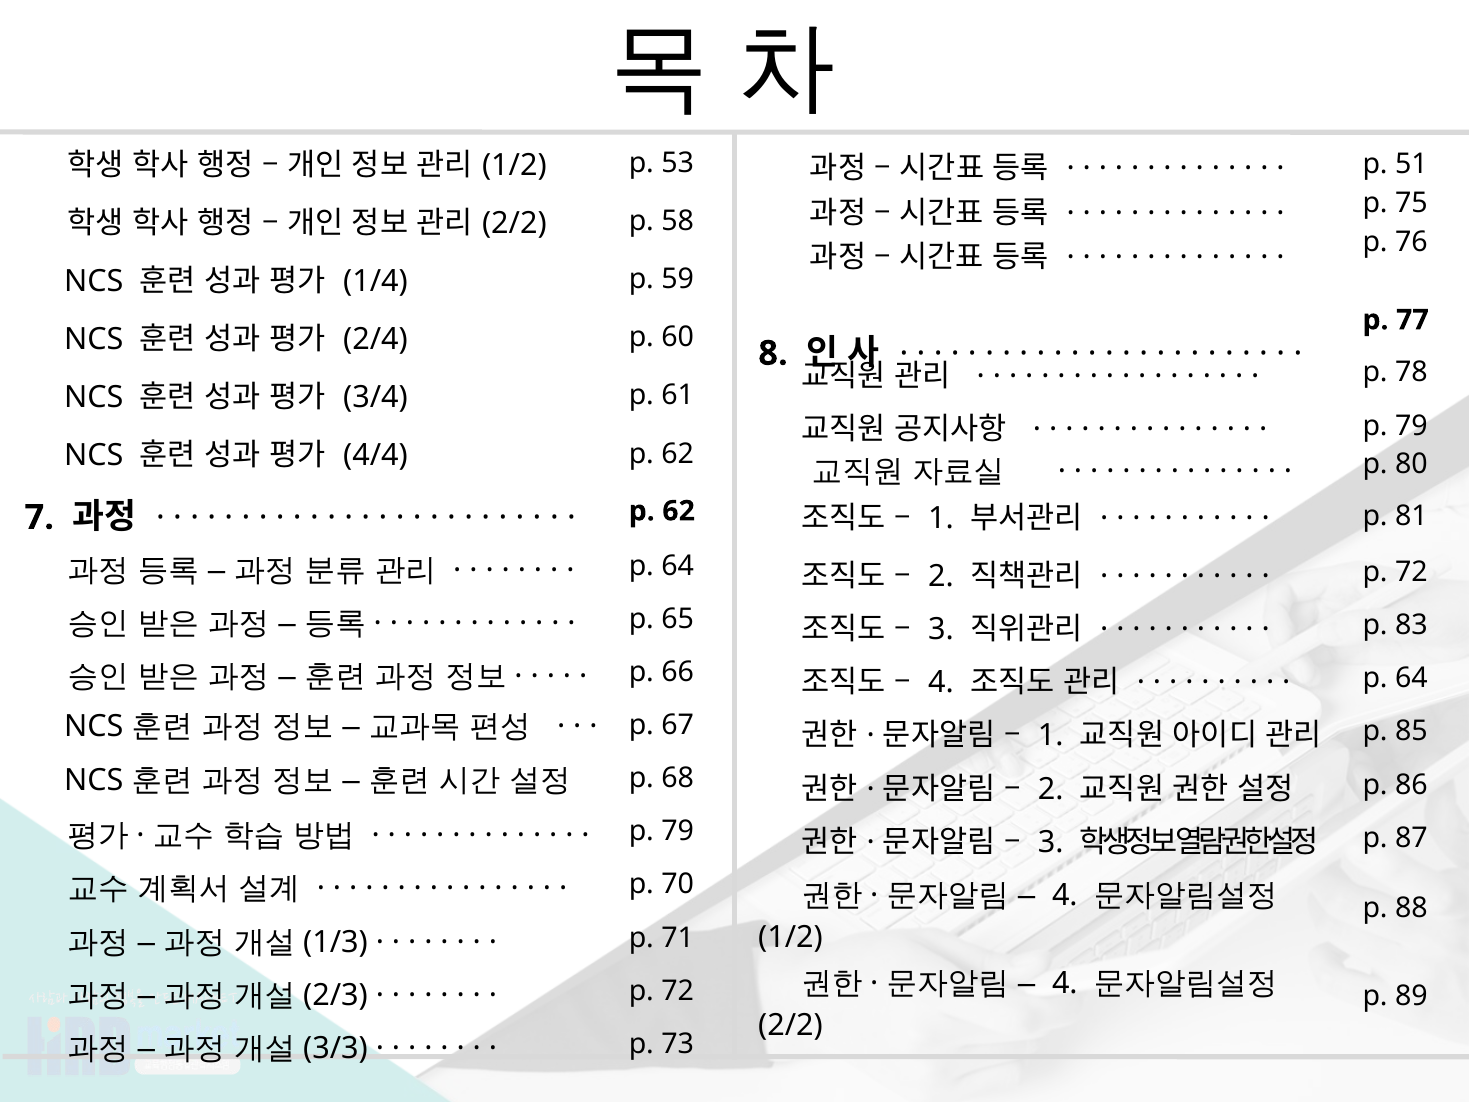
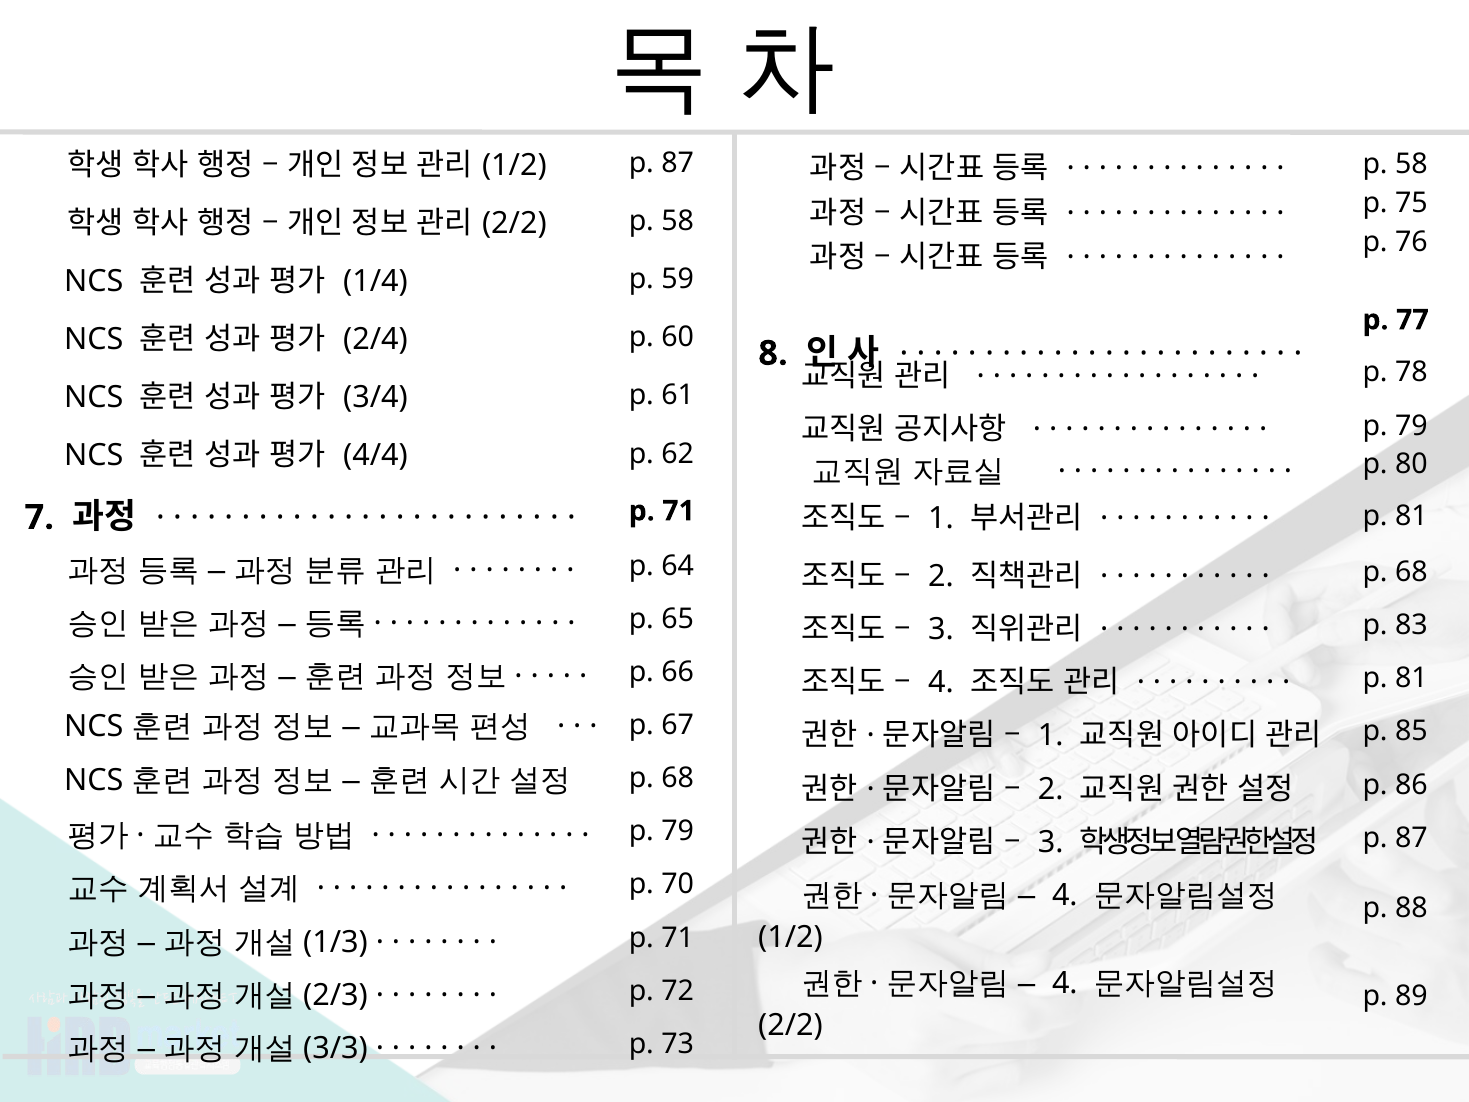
53 at (678, 163): 53 -> 87
51 at (1411, 164): 51 -> 58
62 at (679, 511): 62 -> 71
72 at (1411, 572): 72 -> 68
64 at (1411, 678): 64 -> 81
